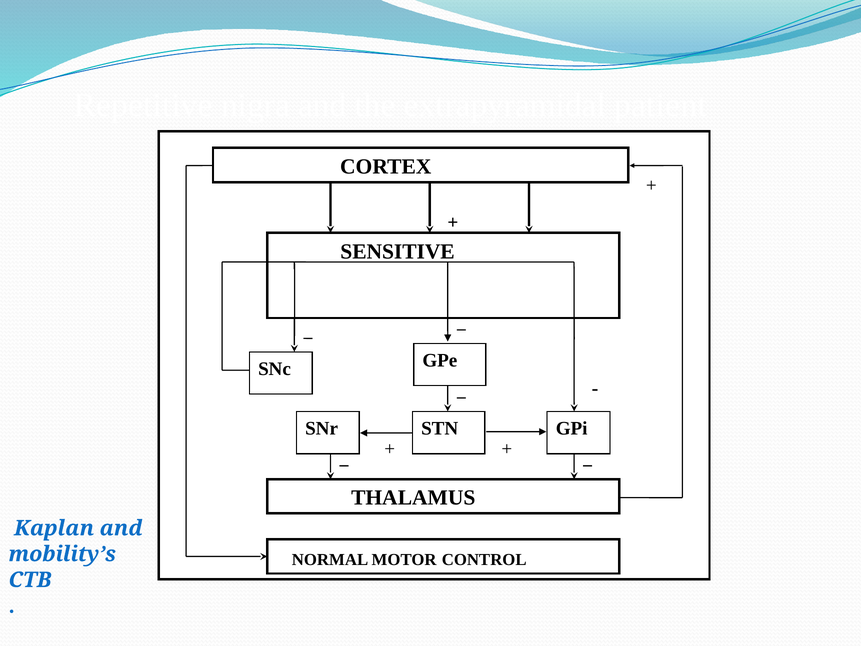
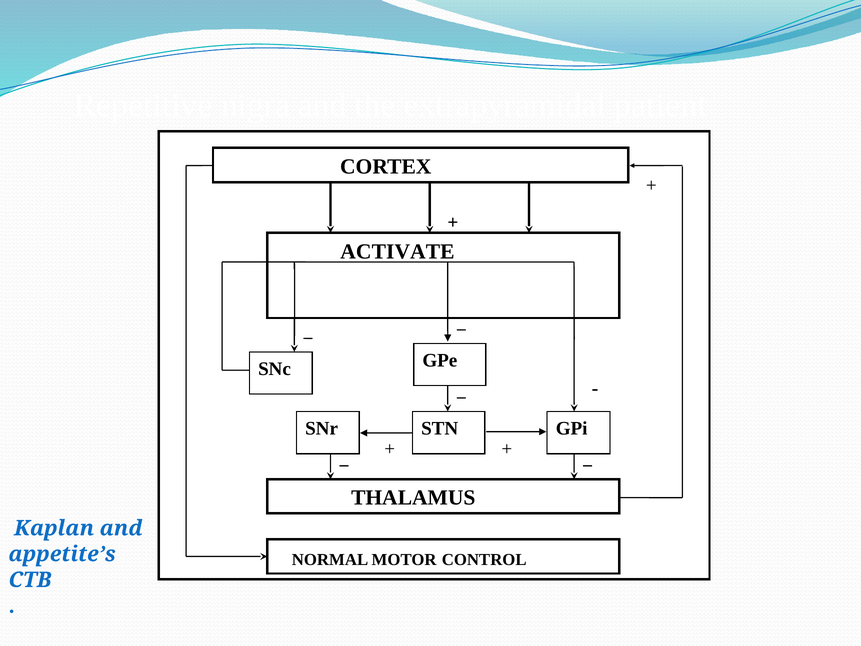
SENSITIVE: SENSITIVE -> ACTIVATE
mobility’s: mobility’s -> appetite’s
